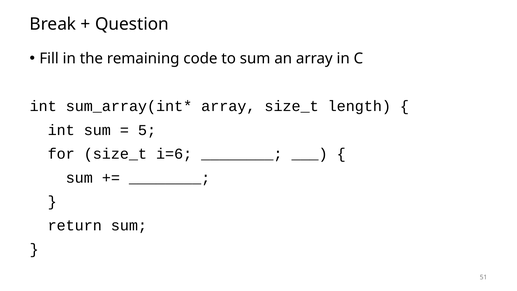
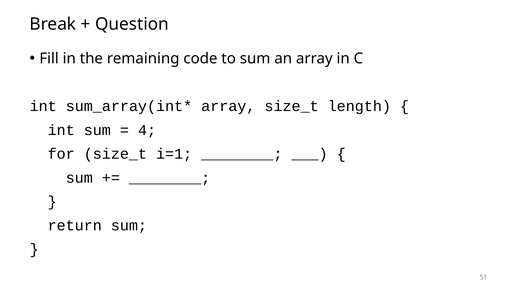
5: 5 -> 4
i=6: i=6 -> i=1
